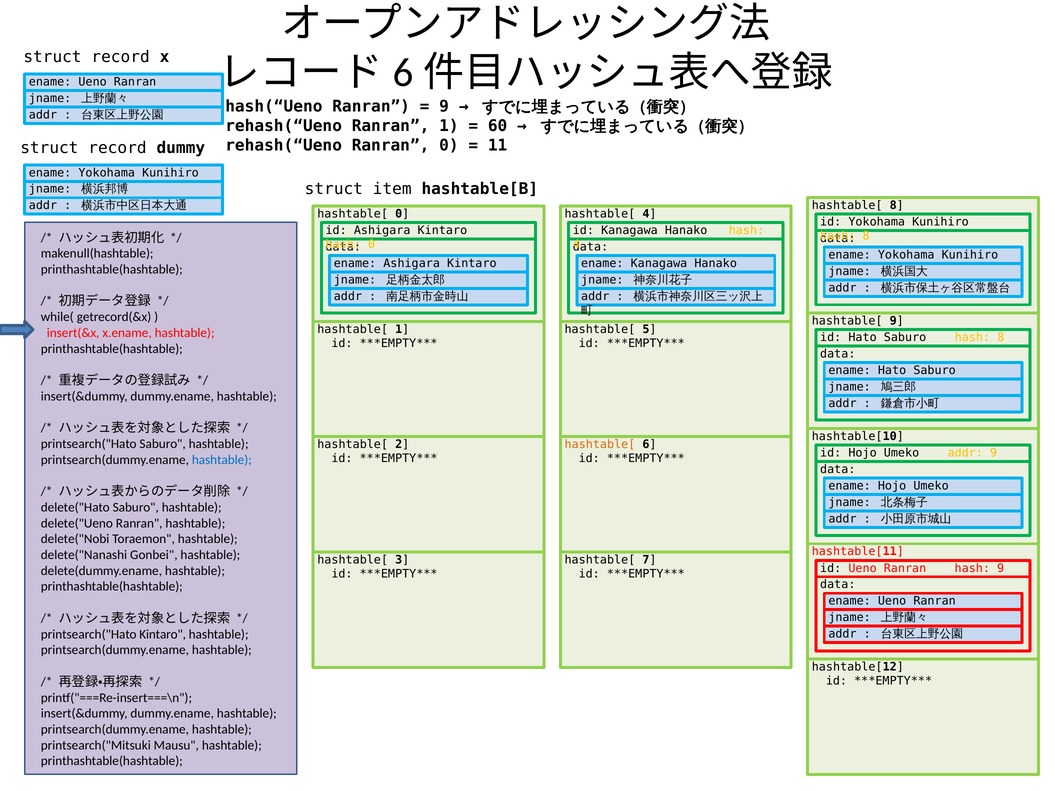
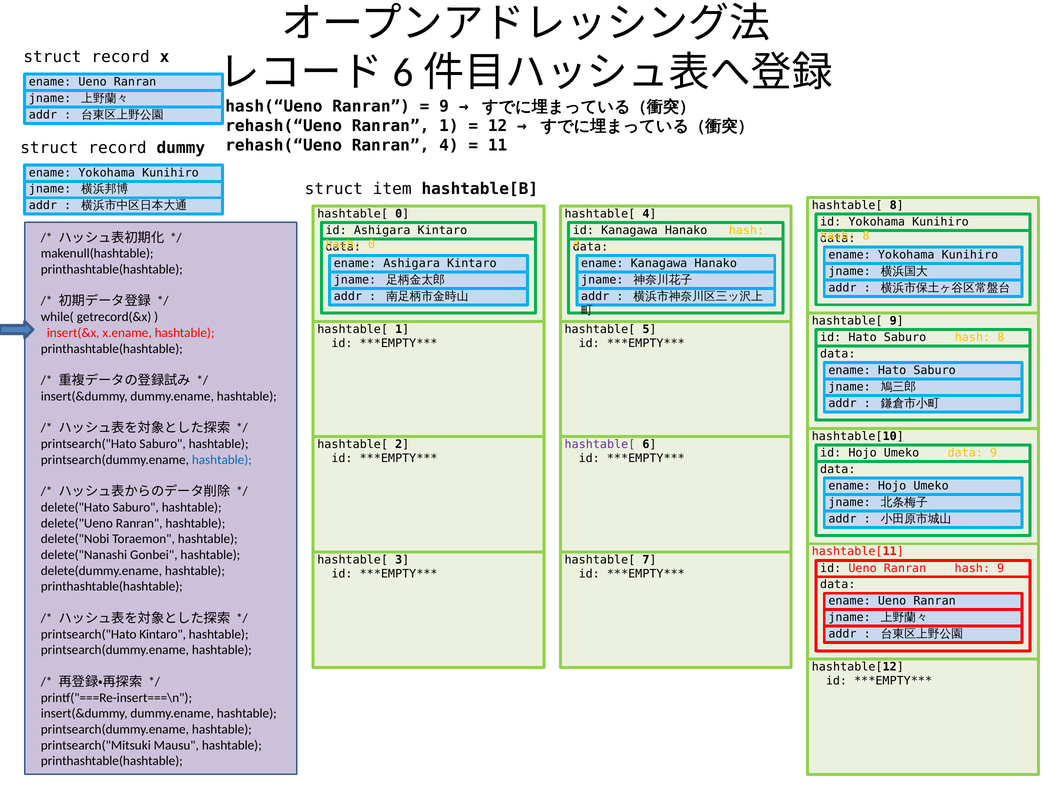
60: 60 -> 12
Ranran 0: 0 -> 4
hashtable[ at (600, 445) colour: orange -> purple
addr at (965, 453): addr -> data
